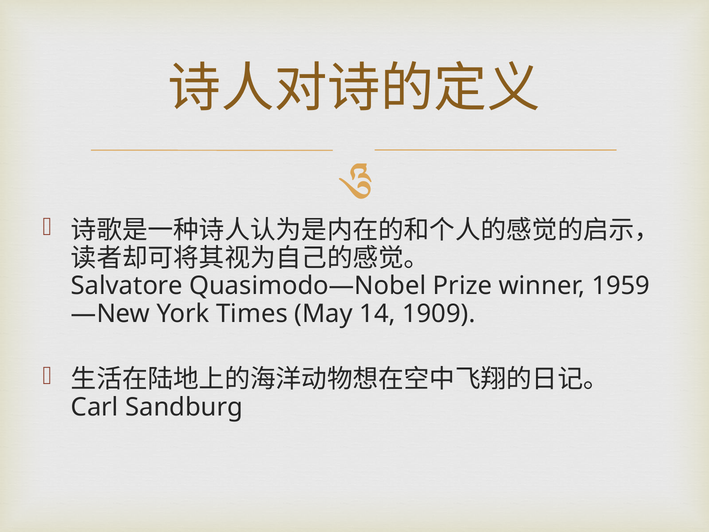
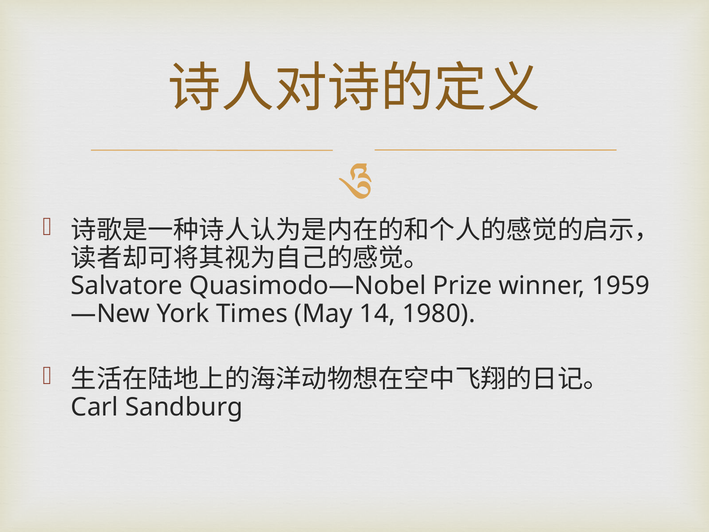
1909: 1909 -> 1980
